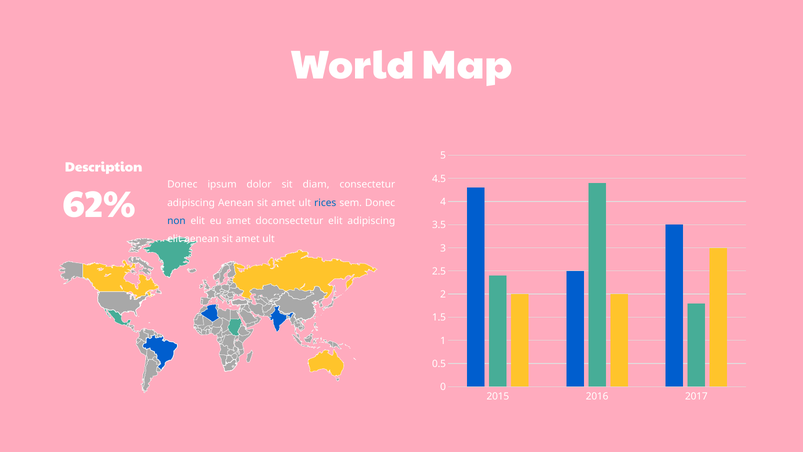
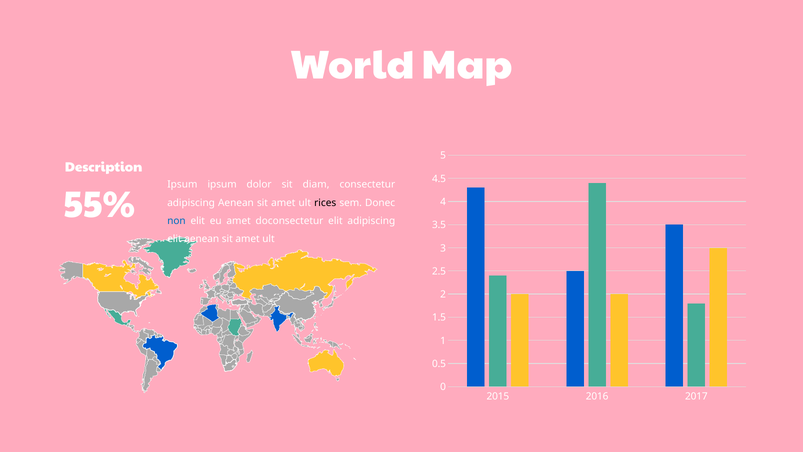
Donec at (182, 185): Donec -> Ipsum
62%: 62% -> 55%
rices colour: blue -> black
